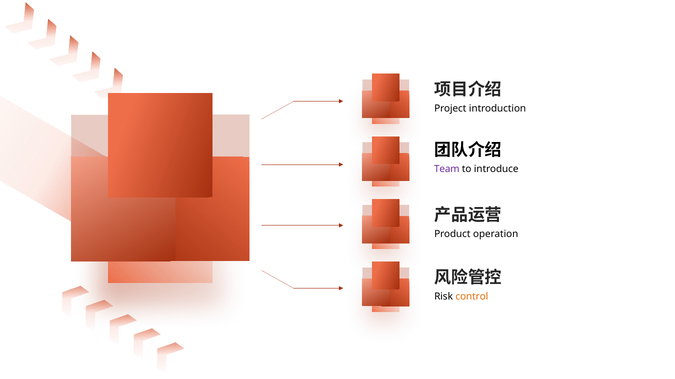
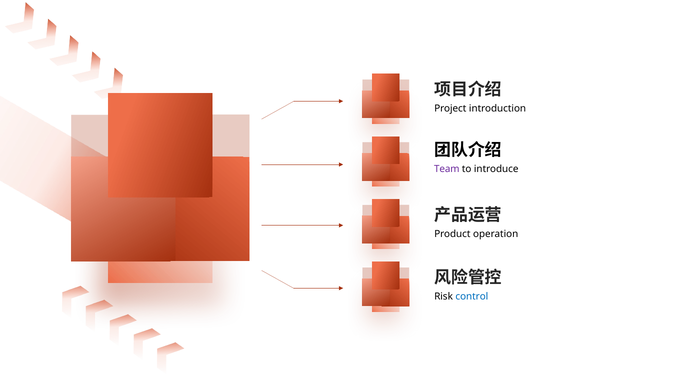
control colour: orange -> blue
